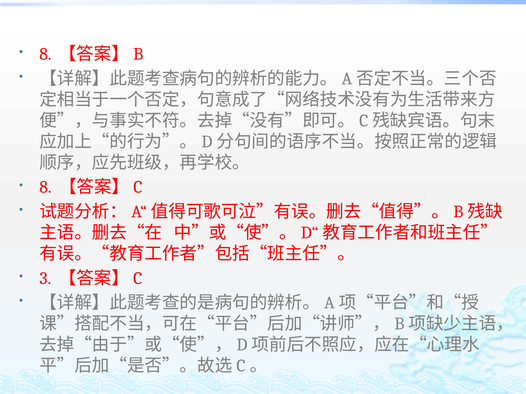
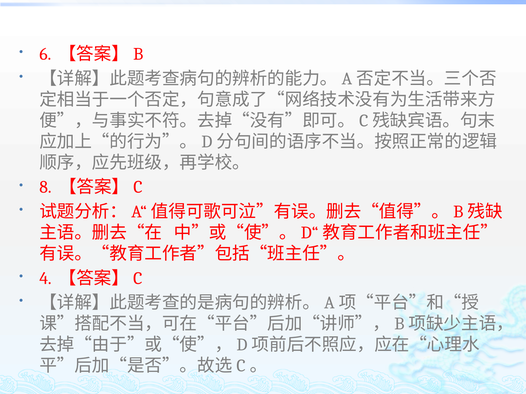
8 at (45, 54): 8 -> 6
3: 3 -> 4
